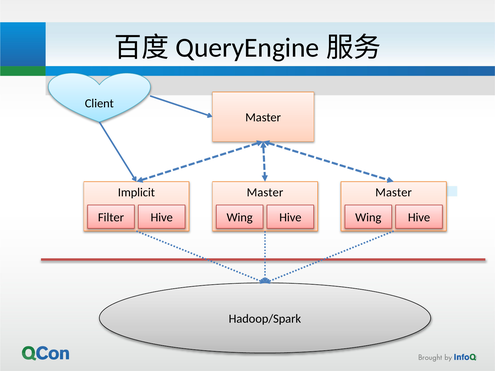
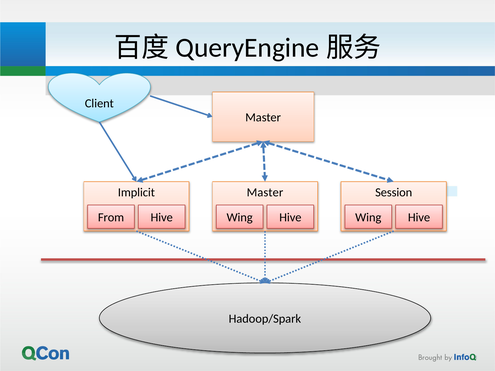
Master at (394, 192): Master -> Session
Filter: Filter -> From
